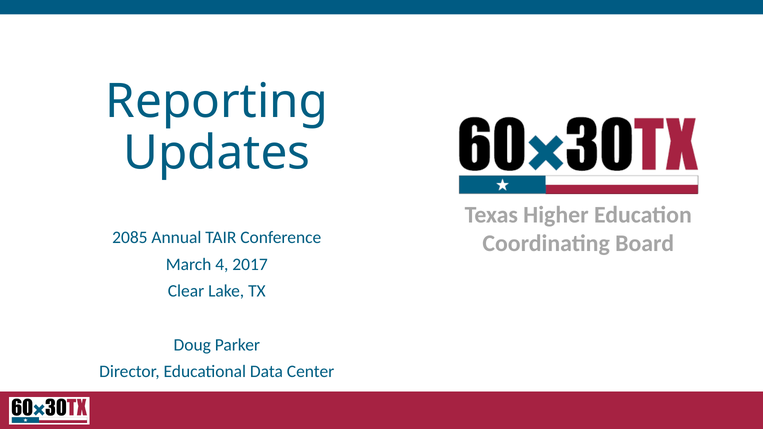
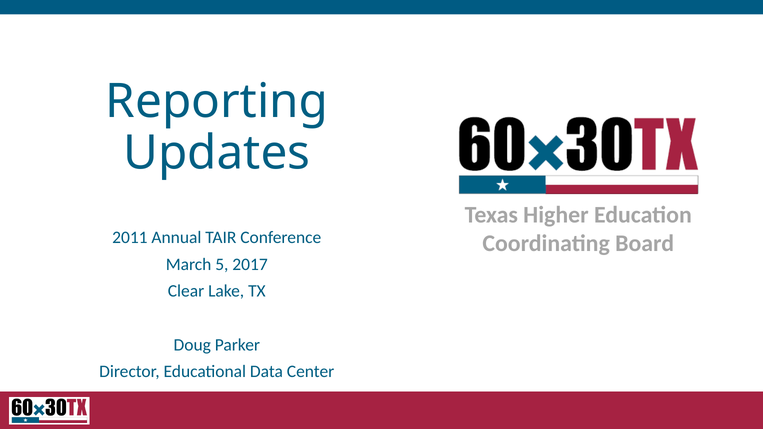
2085: 2085 -> 2011
4: 4 -> 5
